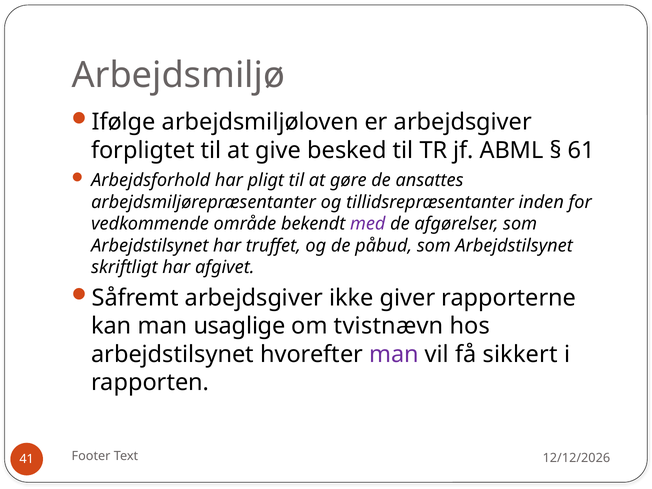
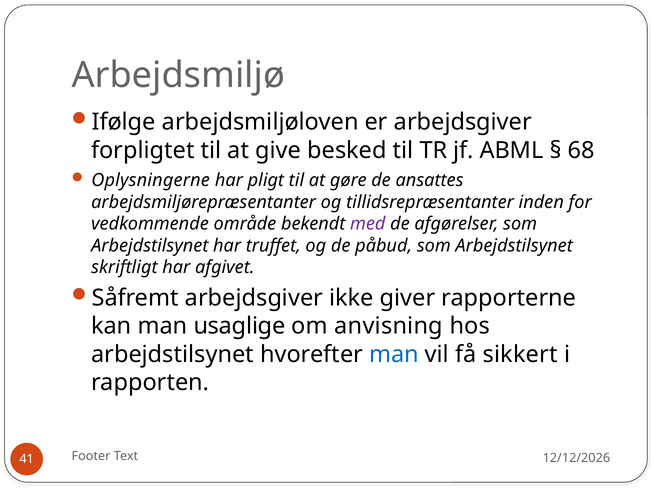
61: 61 -> 68
Arbejdsforhold: Arbejdsforhold -> Oplysningerne
tvistnævn: tvistnævn -> anvisning
man at (394, 354) colour: purple -> blue
